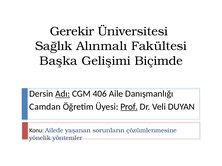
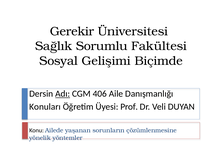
Alınmalı: Alınmalı -> Sorumlu
Başka: Başka -> Sosyal
Camdan: Camdan -> Konuları
Prof underline: present -> none
